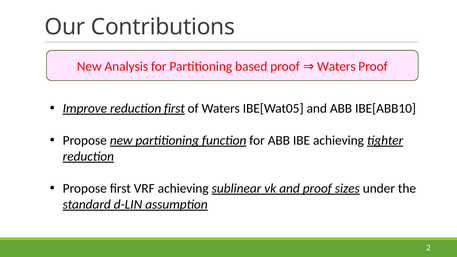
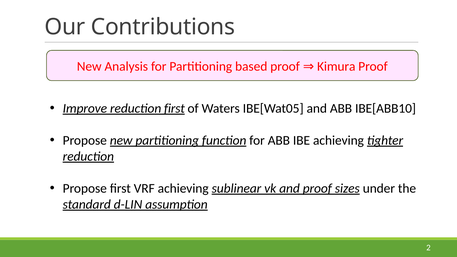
proof Waters: Waters -> Kimura
